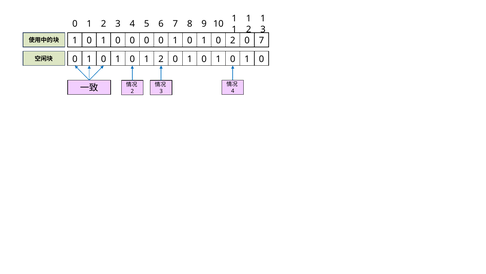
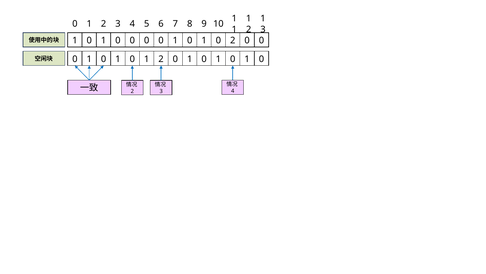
7 at (261, 40): 7 -> 0
